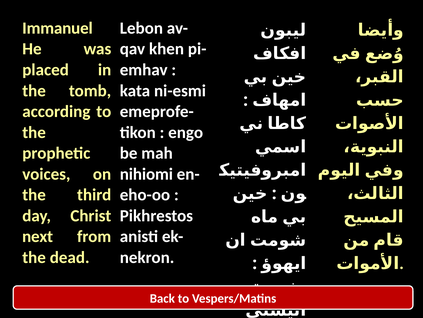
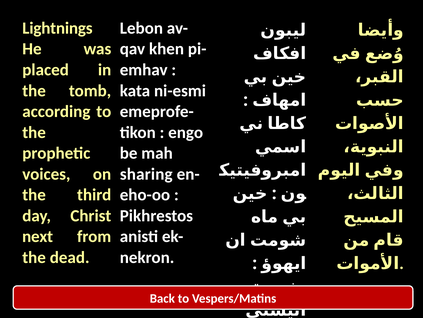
Immanuel: Immanuel -> Lightnings
nihiomi: nihiomi -> sharing
